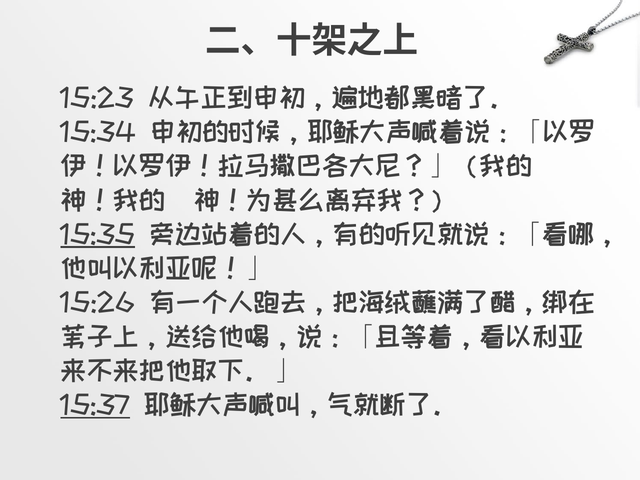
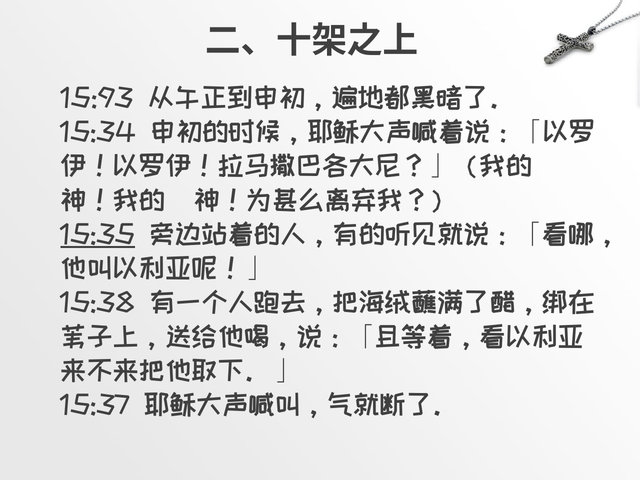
15:23: 15:23 -> 15:93
15:26: 15:26 -> 15:38
15:37 underline: present -> none
